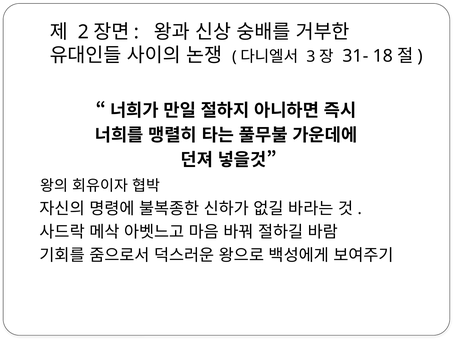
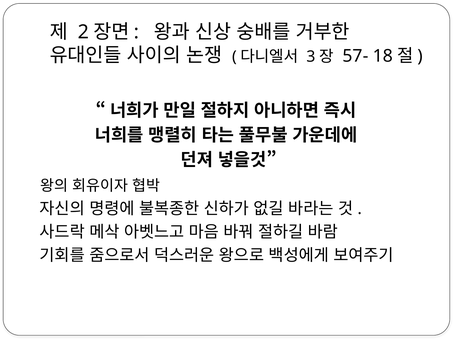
31-: 31- -> 57-
